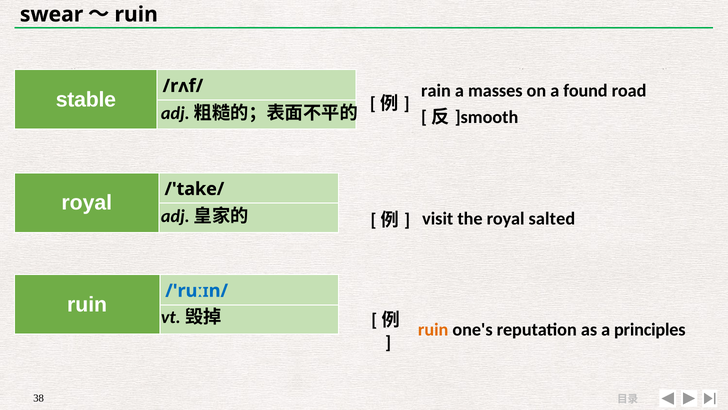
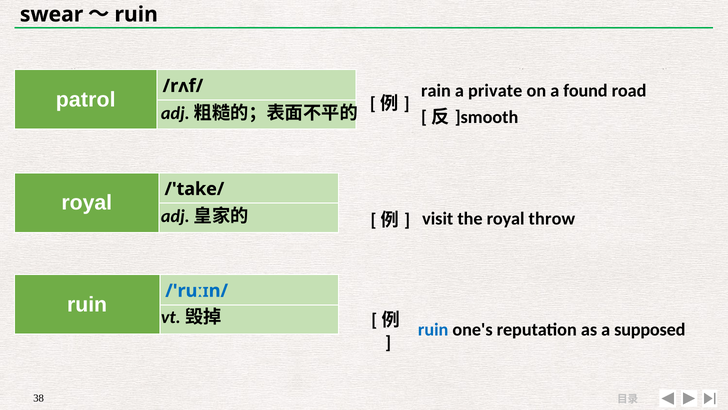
masses: masses -> private
stable: stable -> patrol
salted: salted -> throw
ruin at (433, 329) colour: orange -> blue
principles: principles -> supposed
